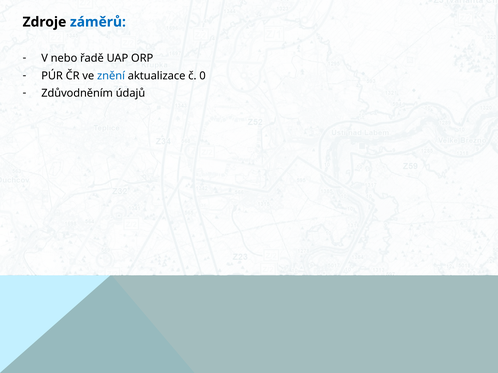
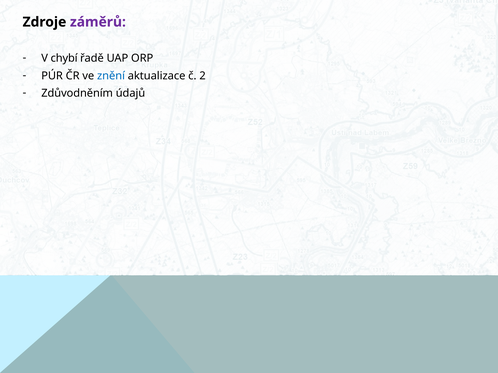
záměrů colour: blue -> purple
nebo: nebo -> chybí
0: 0 -> 2
